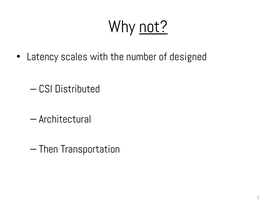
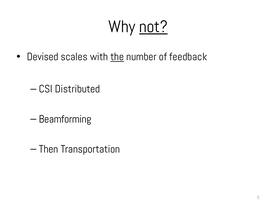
Latency: Latency -> Devised
the underline: none -> present
designed: designed -> feedback
Architectural: Architectural -> Beamforming
